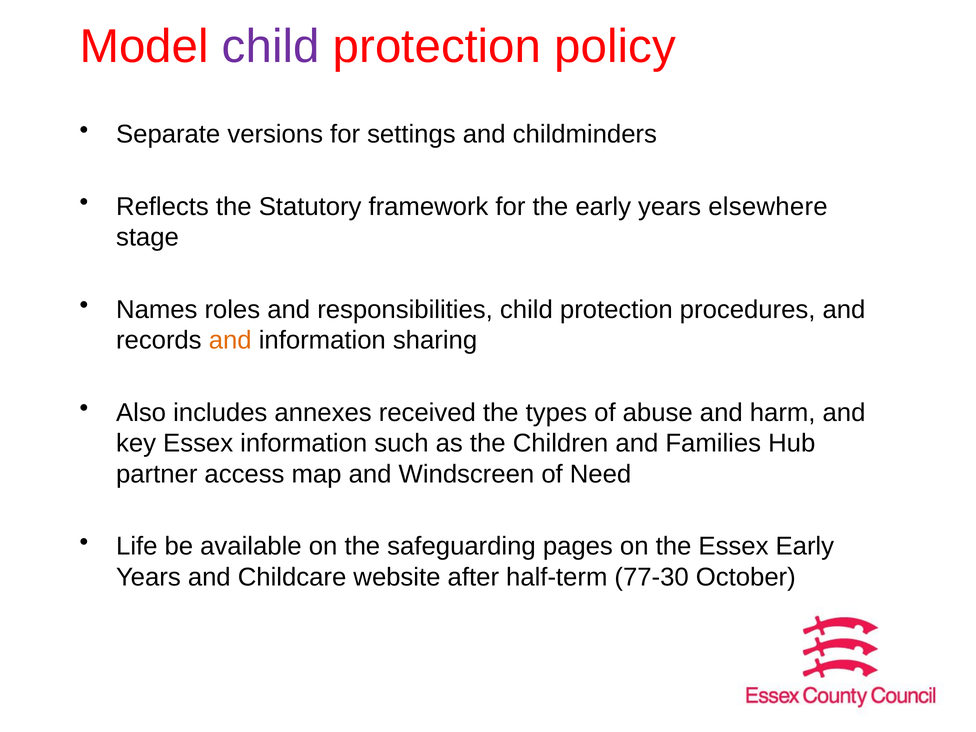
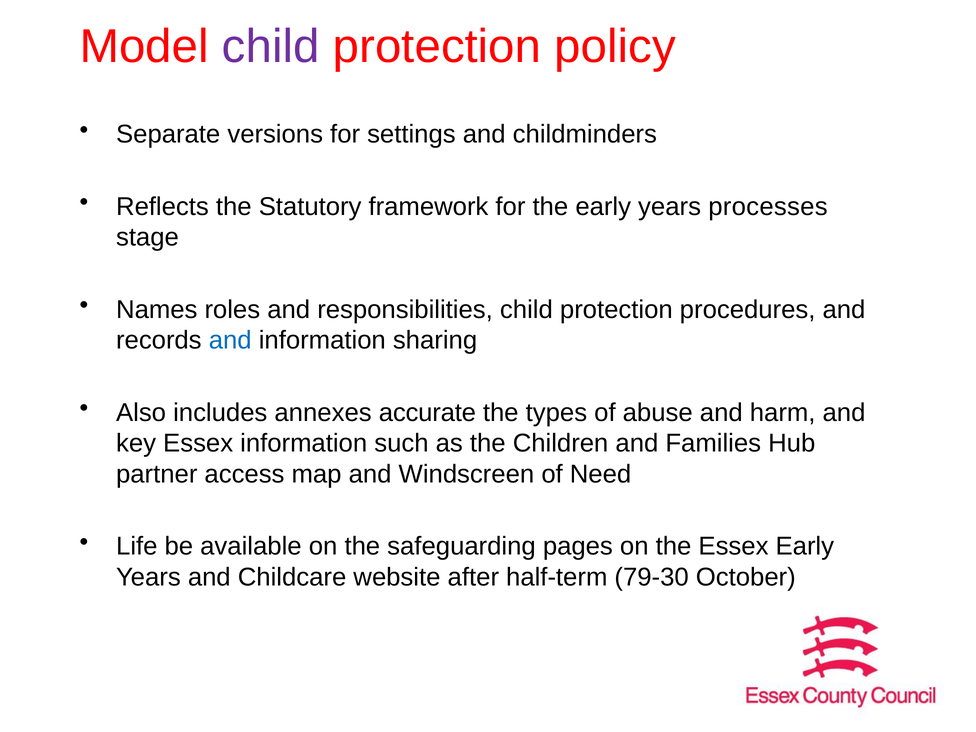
elsewhere: elsewhere -> processes
and at (230, 340) colour: orange -> blue
received: received -> accurate
77-30: 77-30 -> 79-30
